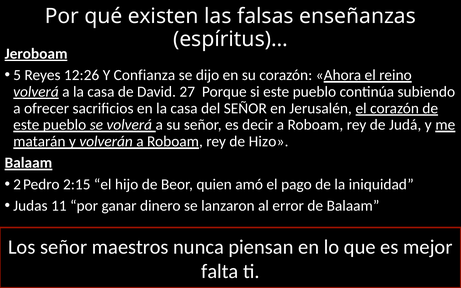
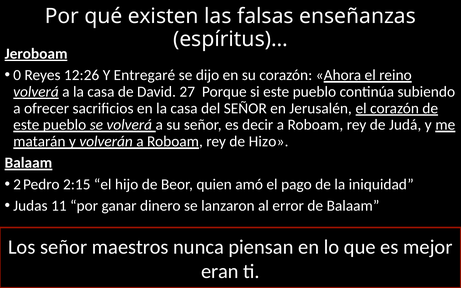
5: 5 -> 0
Confianza: Confianza -> Entregaré
falta: falta -> eran
